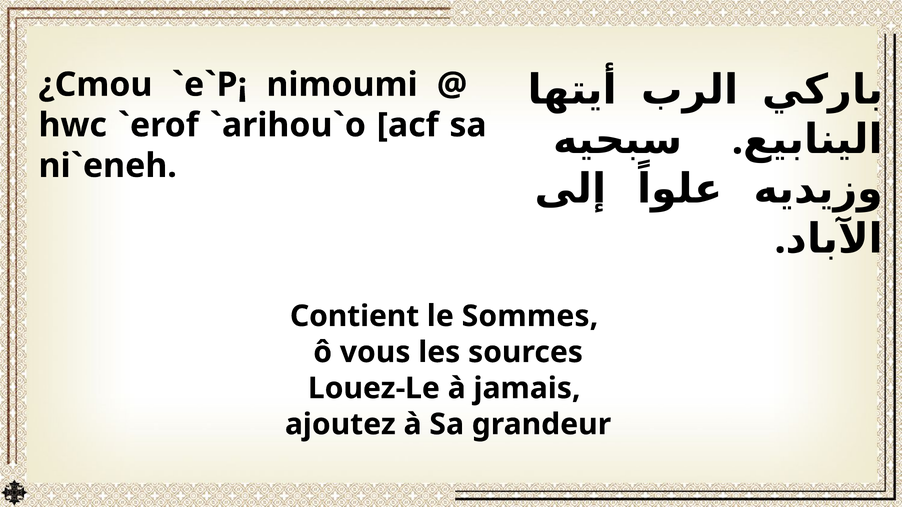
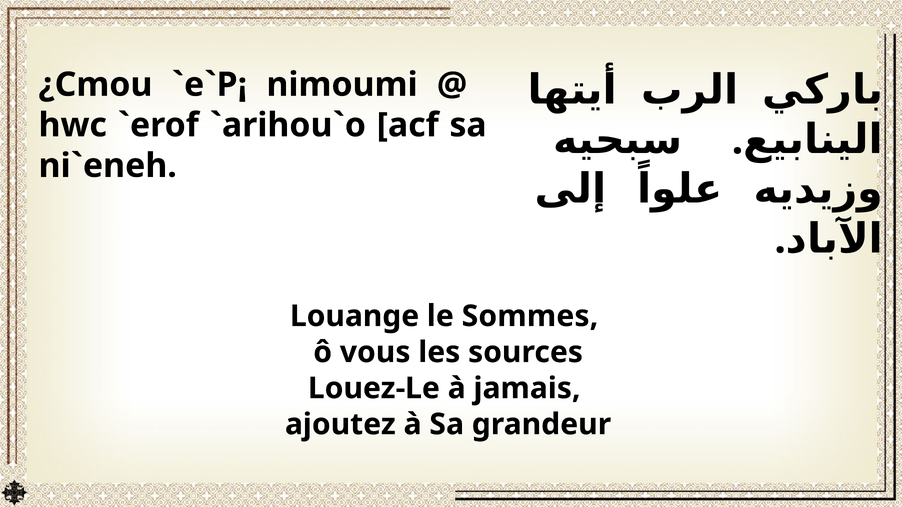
Contient: Contient -> Louange
